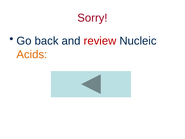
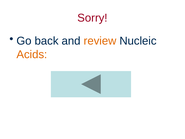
review colour: red -> orange
